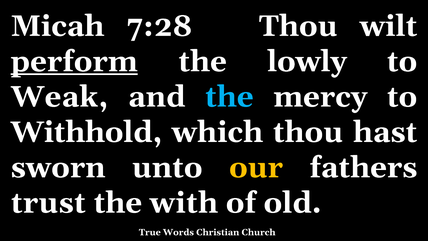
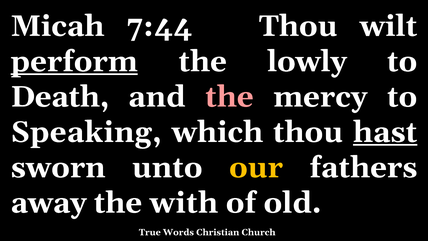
7:28: 7:28 -> 7:44
Weak: Weak -> Death
the at (229, 97) colour: light blue -> pink
Withhold: Withhold -> Speaking
hast underline: none -> present
trust: trust -> away
